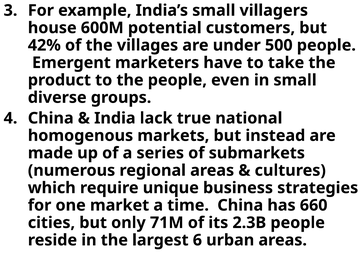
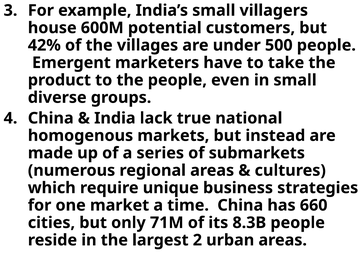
2.3B: 2.3B -> 8.3B
6: 6 -> 2
